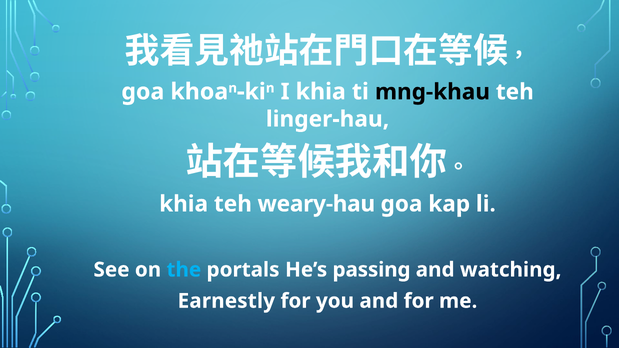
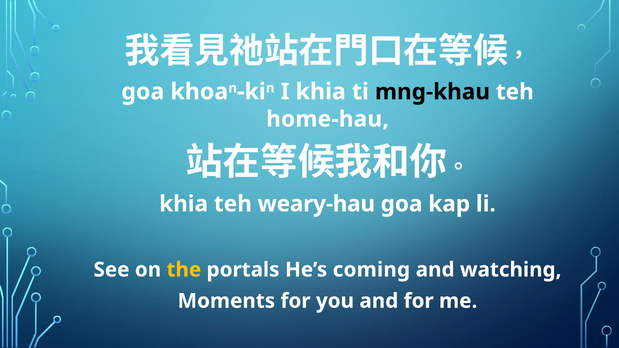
linger-hau: linger-hau -> home-hau
the colour: light blue -> yellow
passing: passing -> coming
Earnestly: Earnestly -> Moments
